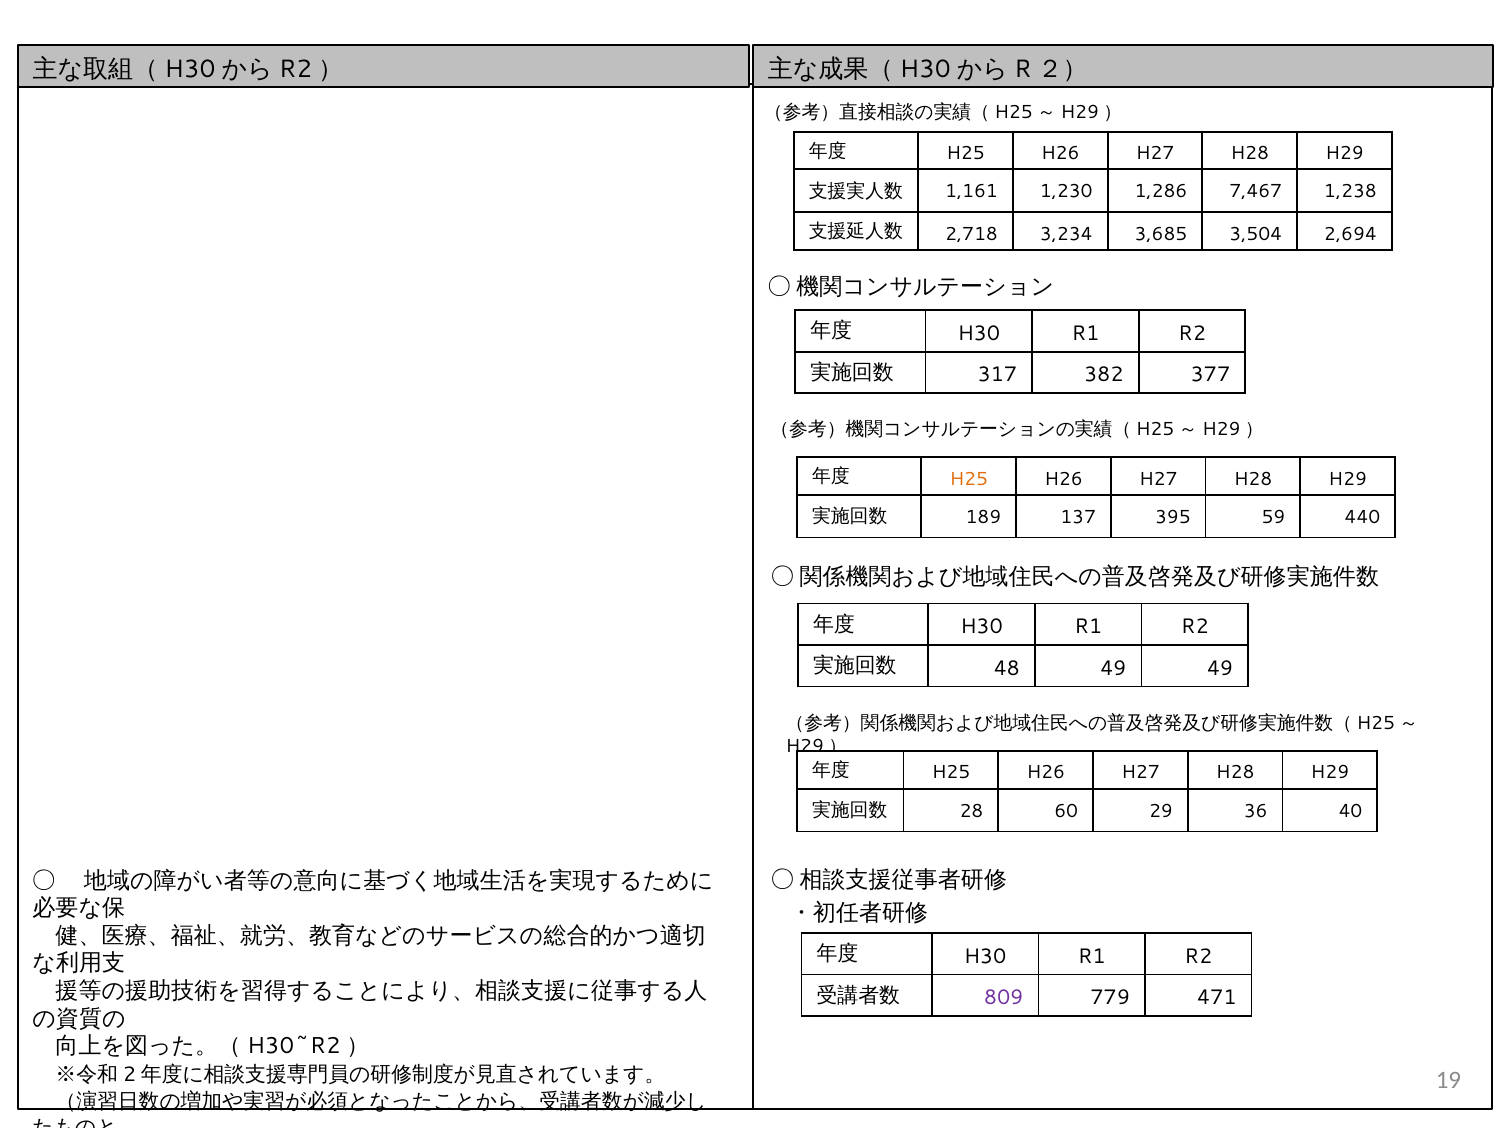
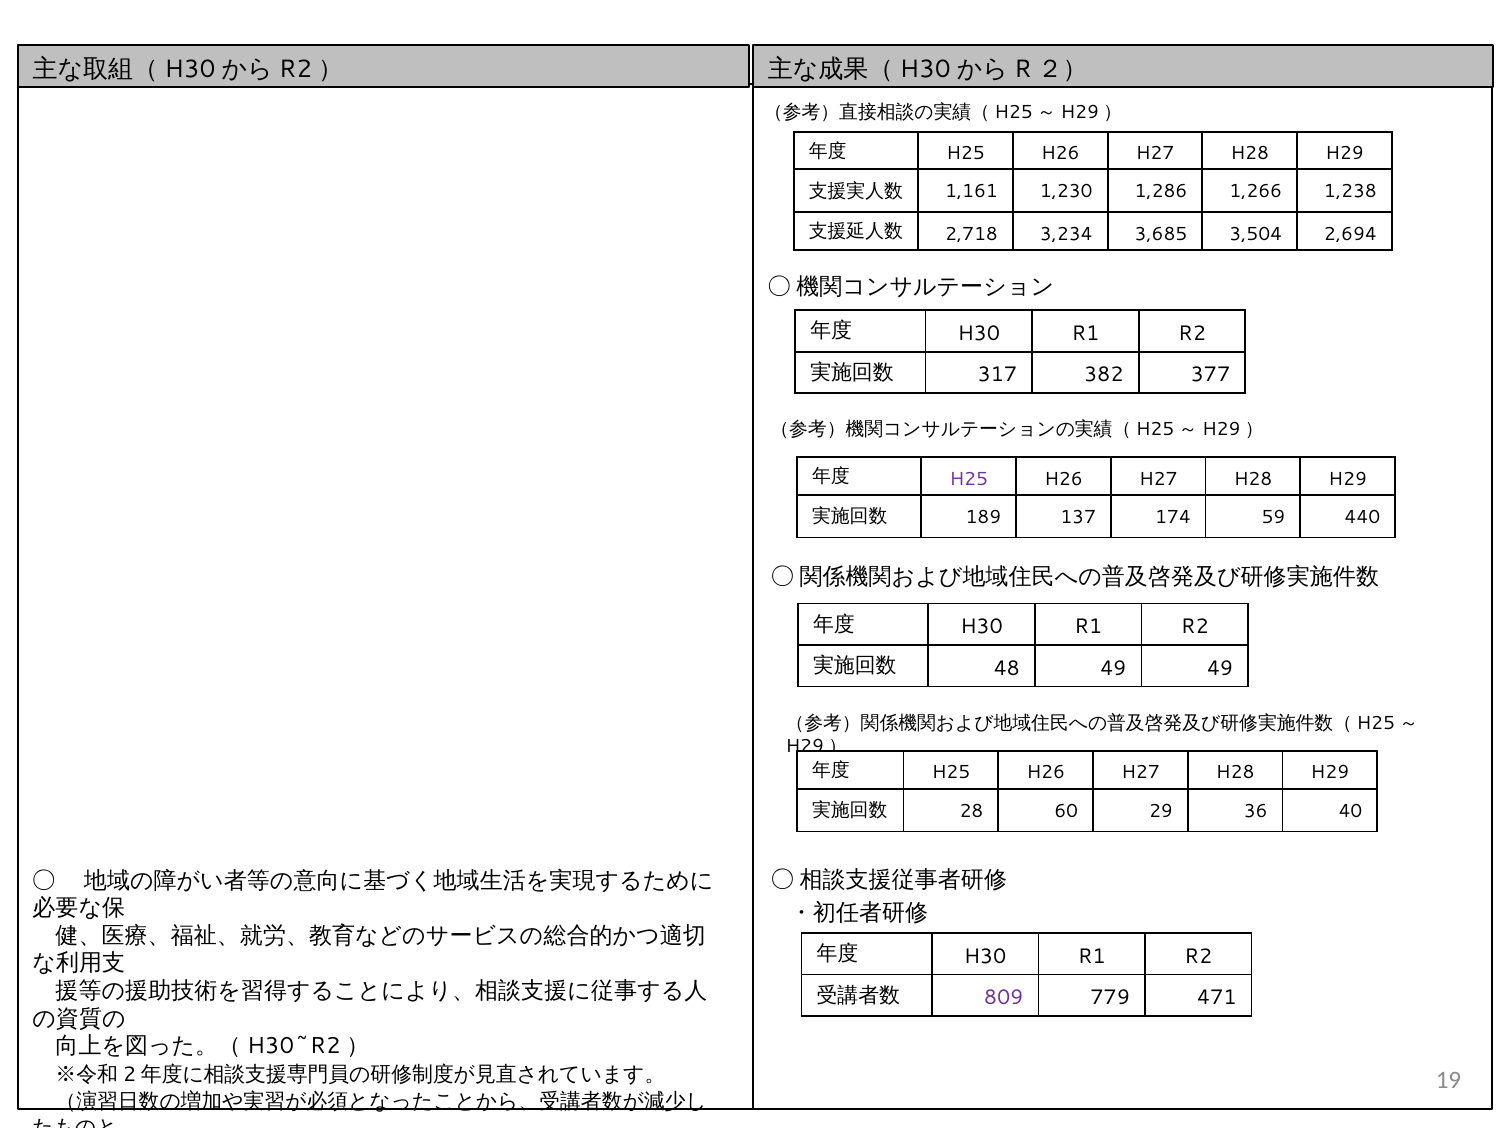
7,467: 7,467 -> 1,266
H25 at (969, 479) colour: orange -> purple
395: 395 -> 174
